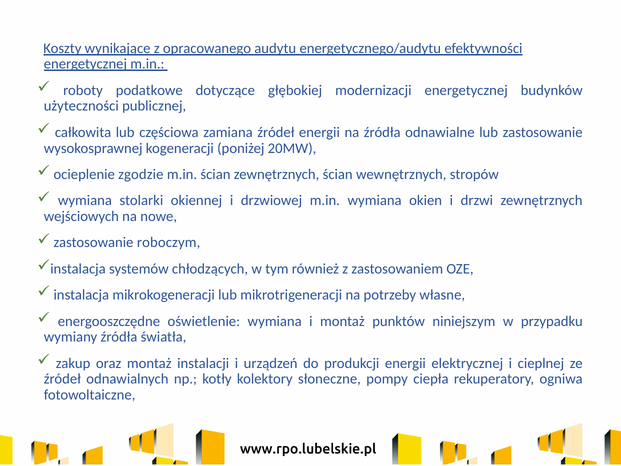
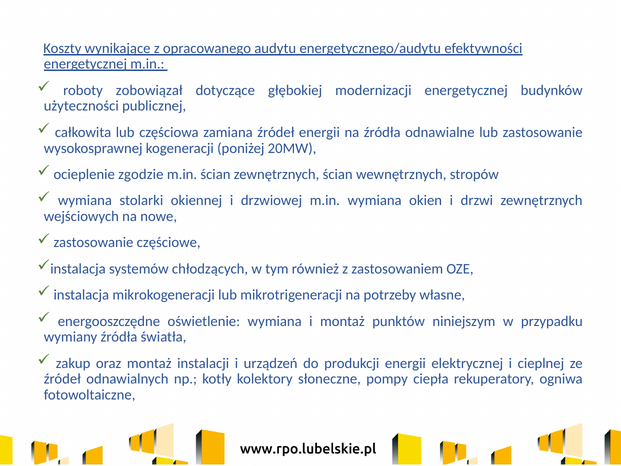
podatkowe: podatkowe -> zobowiązał
roboczym: roboczym -> częściowe
